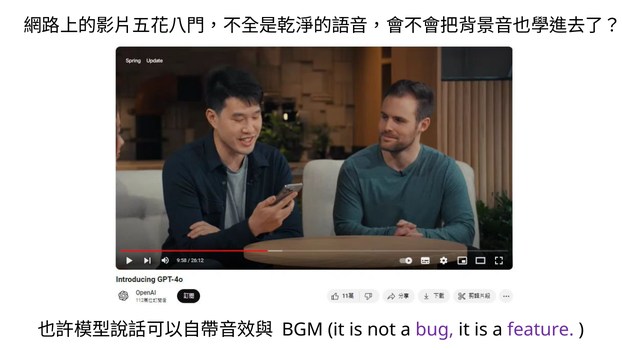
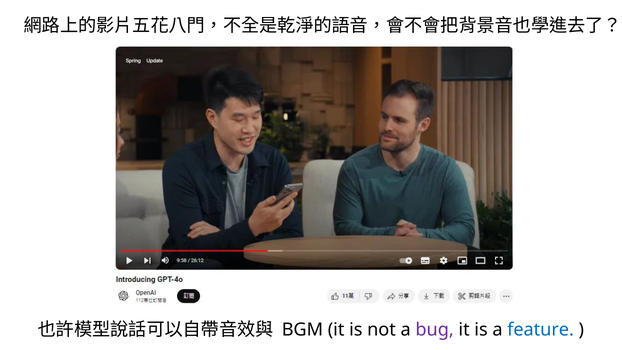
feature colour: purple -> blue
